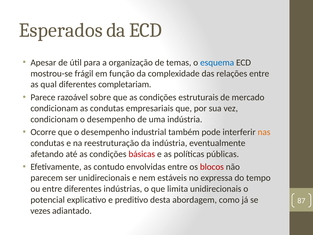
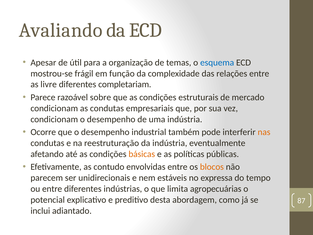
Esperados: Esperados -> Avaliando
qual: qual -> livre
básicas colour: red -> orange
blocos colour: red -> orange
limita unidirecionais: unidirecionais -> agropecuárias
vezes: vezes -> inclui
